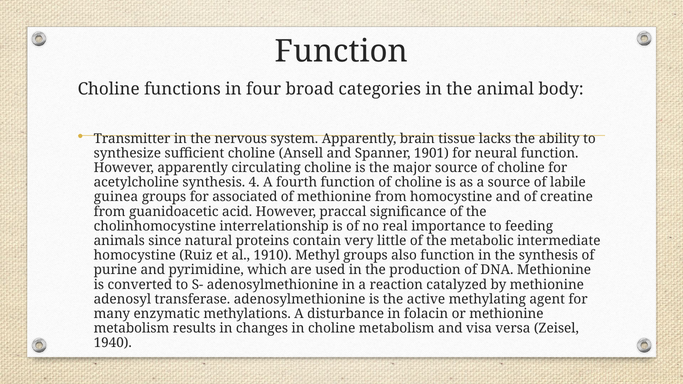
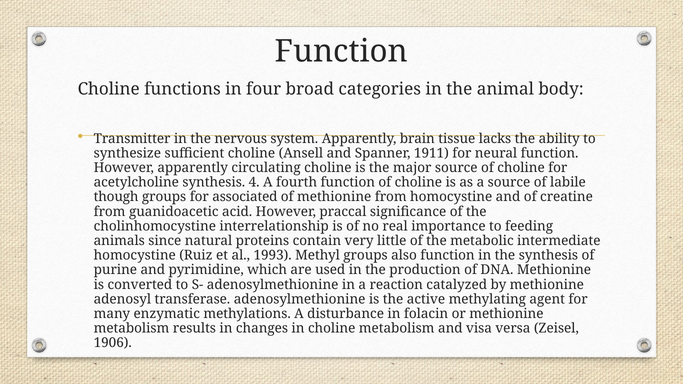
1901: 1901 -> 1911
guinea: guinea -> though
1910: 1910 -> 1993
1940: 1940 -> 1906
